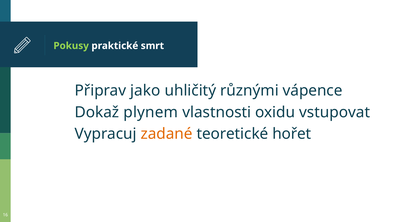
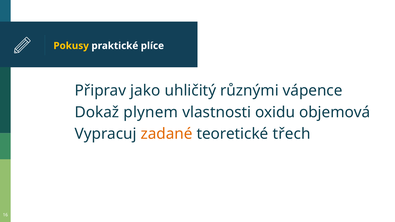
Pokusy colour: light green -> yellow
smrt: smrt -> plíce
vstupovat: vstupovat -> objemová
hořet: hořet -> třech
